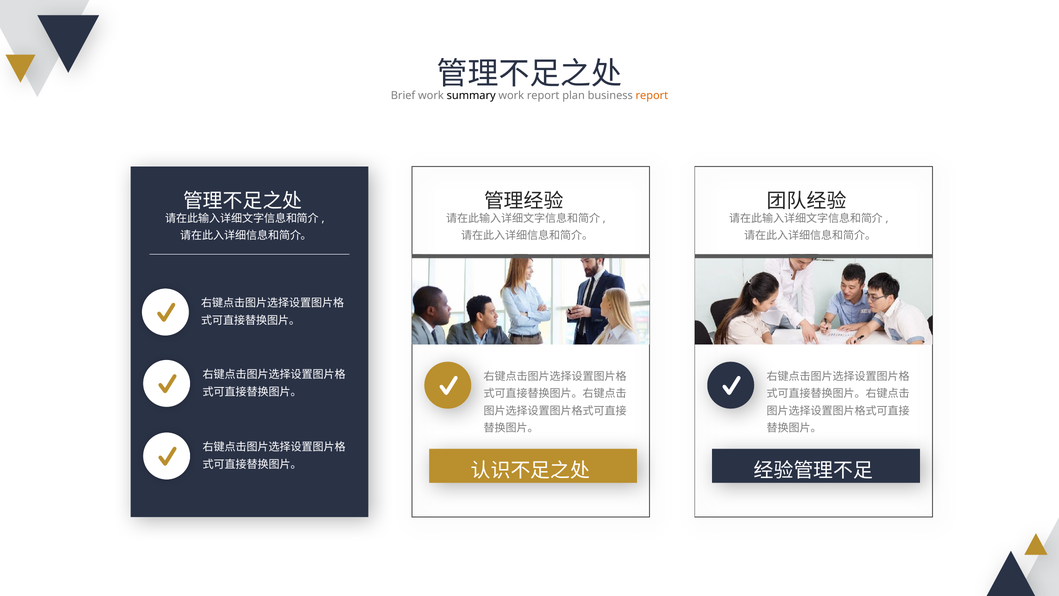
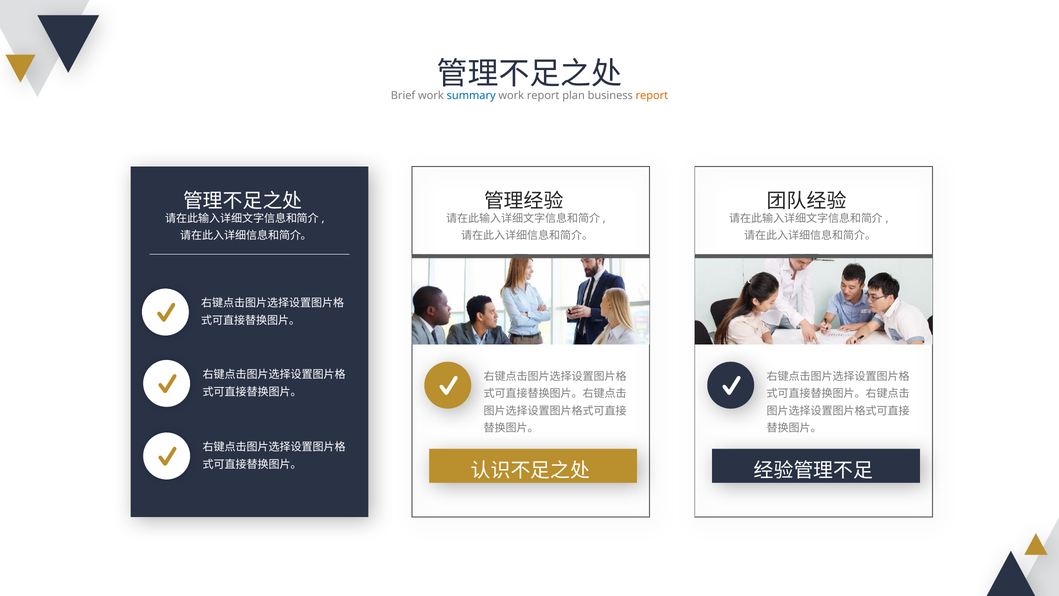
summary colour: black -> blue
